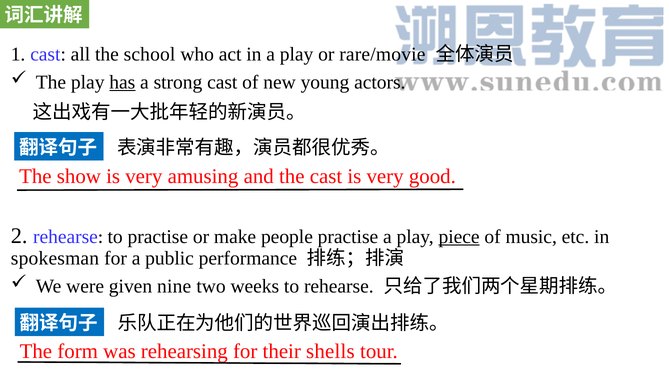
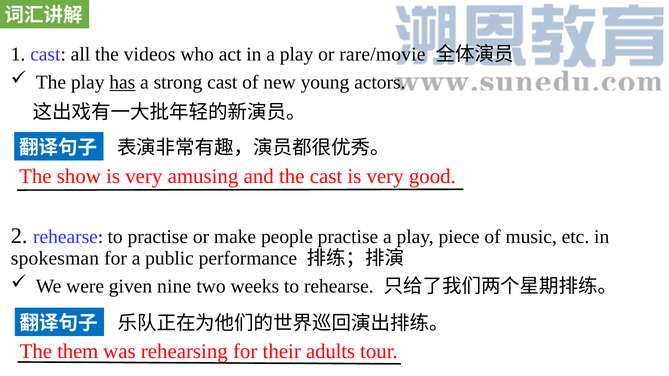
school: school -> videos
piece underline: present -> none
form: form -> them
shells: shells -> adults
